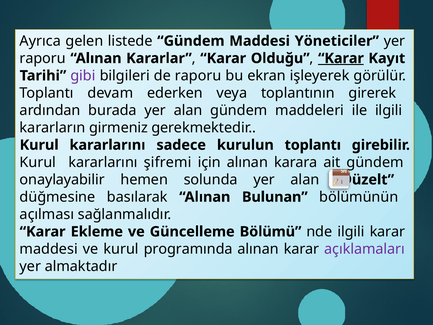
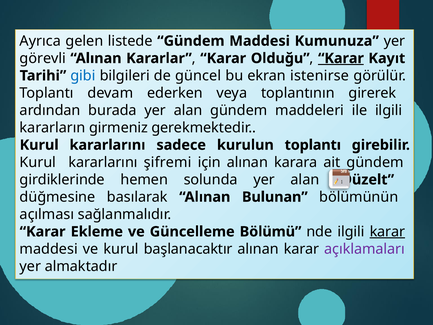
Yöneticiler: Yöneticiler -> Kumunuza
raporu at (43, 58): raporu -> görevli
gibi colour: purple -> blue
de raporu: raporu -> güncel
işleyerek: işleyerek -> istenirse
onaylayabilir: onaylayabilir -> girdiklerinde
karar at (387, 232) underline: none -> present
programında: programında -> başlanacaktır
